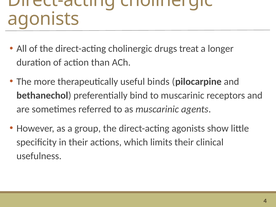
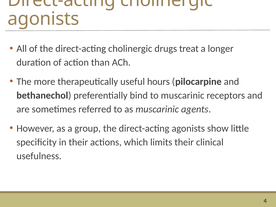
binds: binds -> hours
